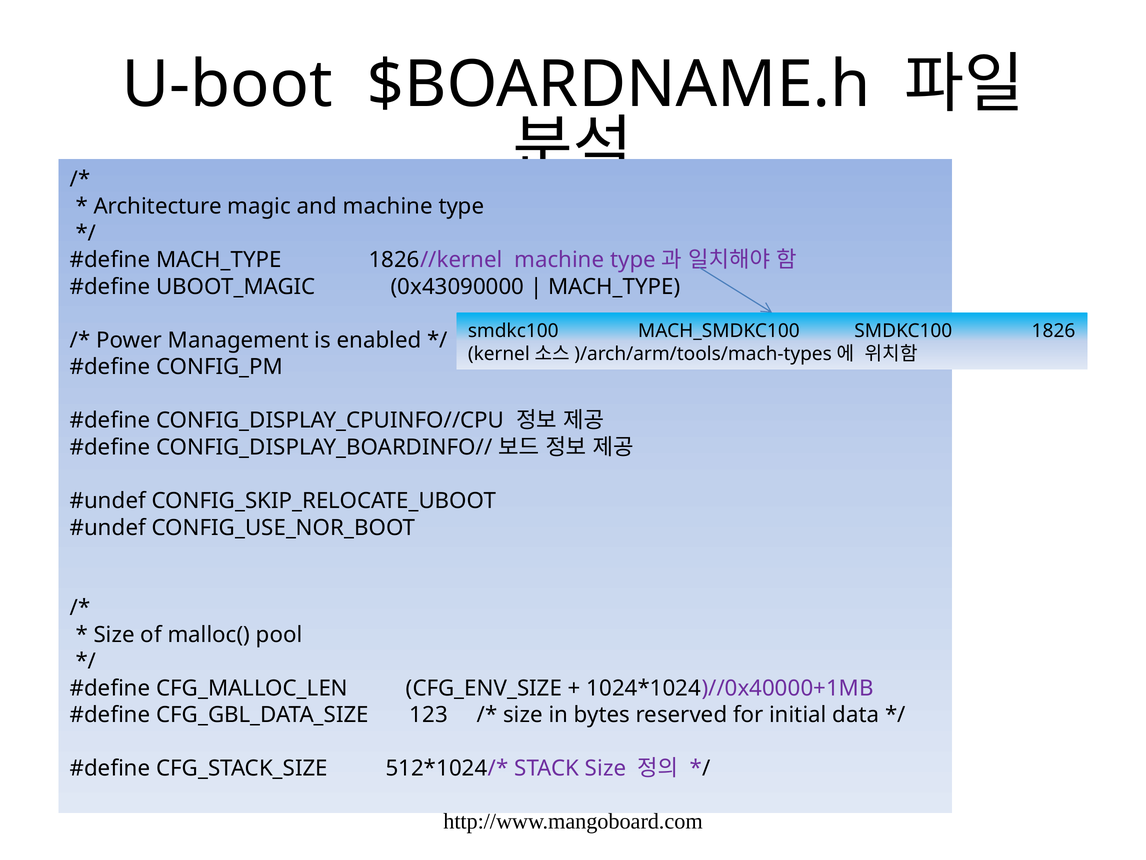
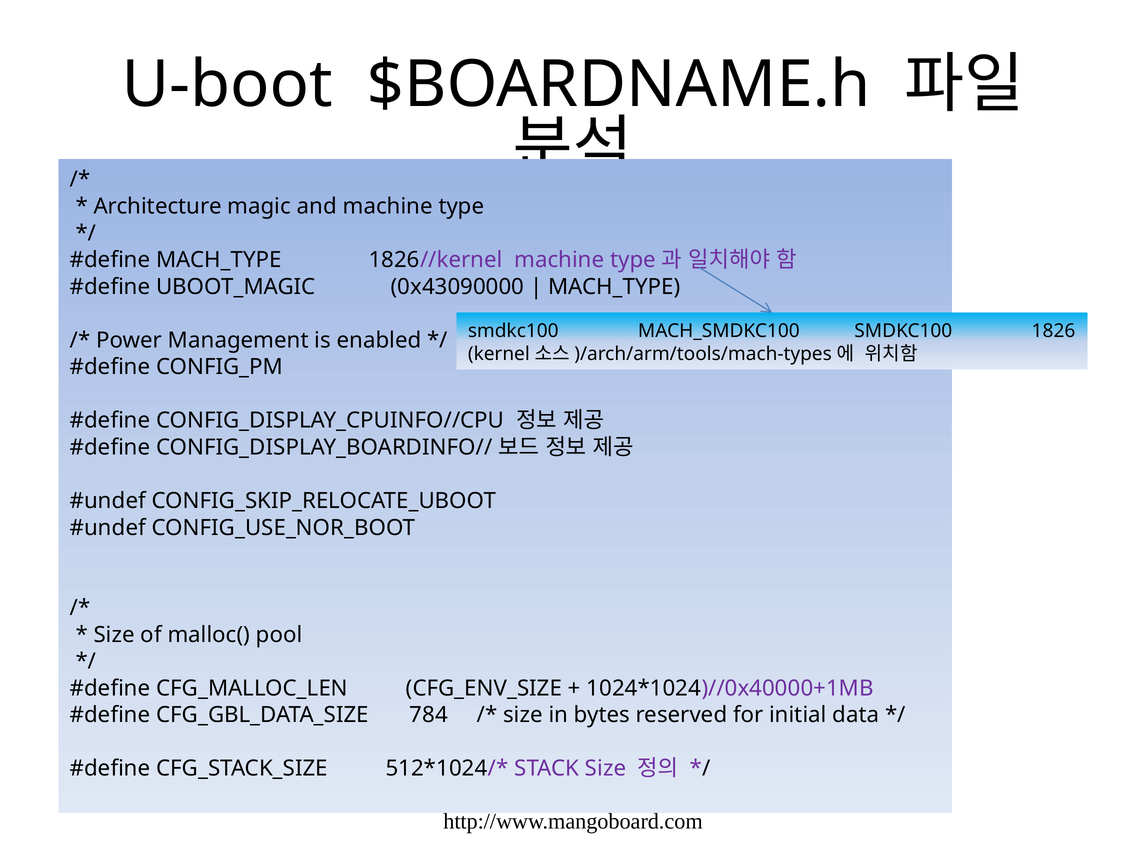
123: 123 -> 784
